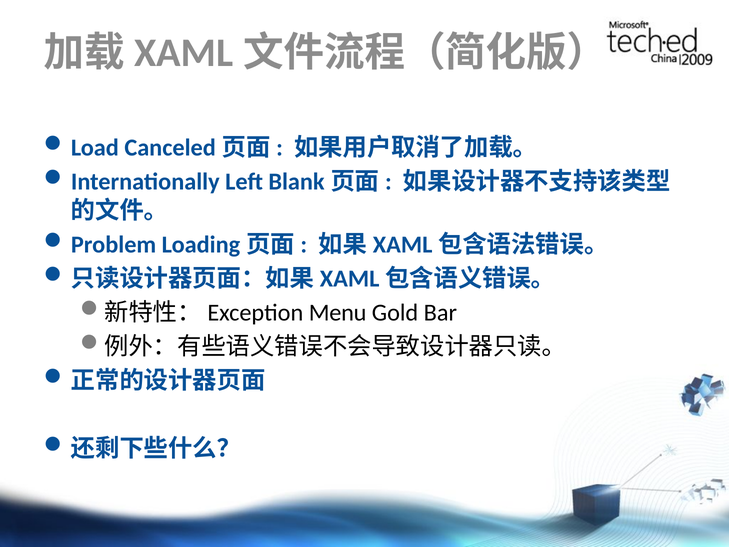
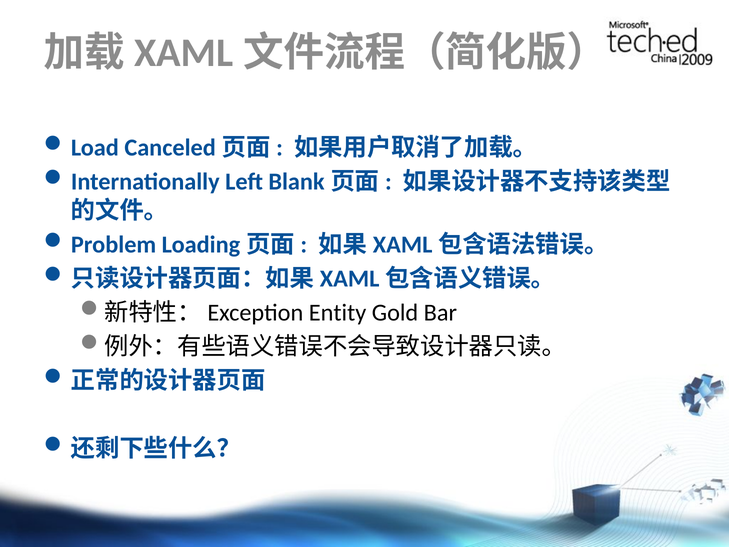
Menu: Menu -> Entity
